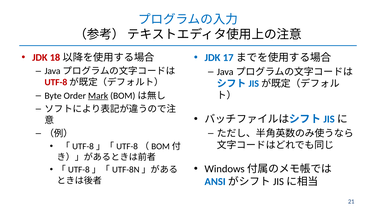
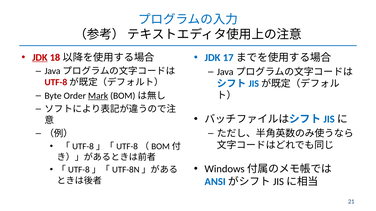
JDK at (40, 58) underline: none -> present
